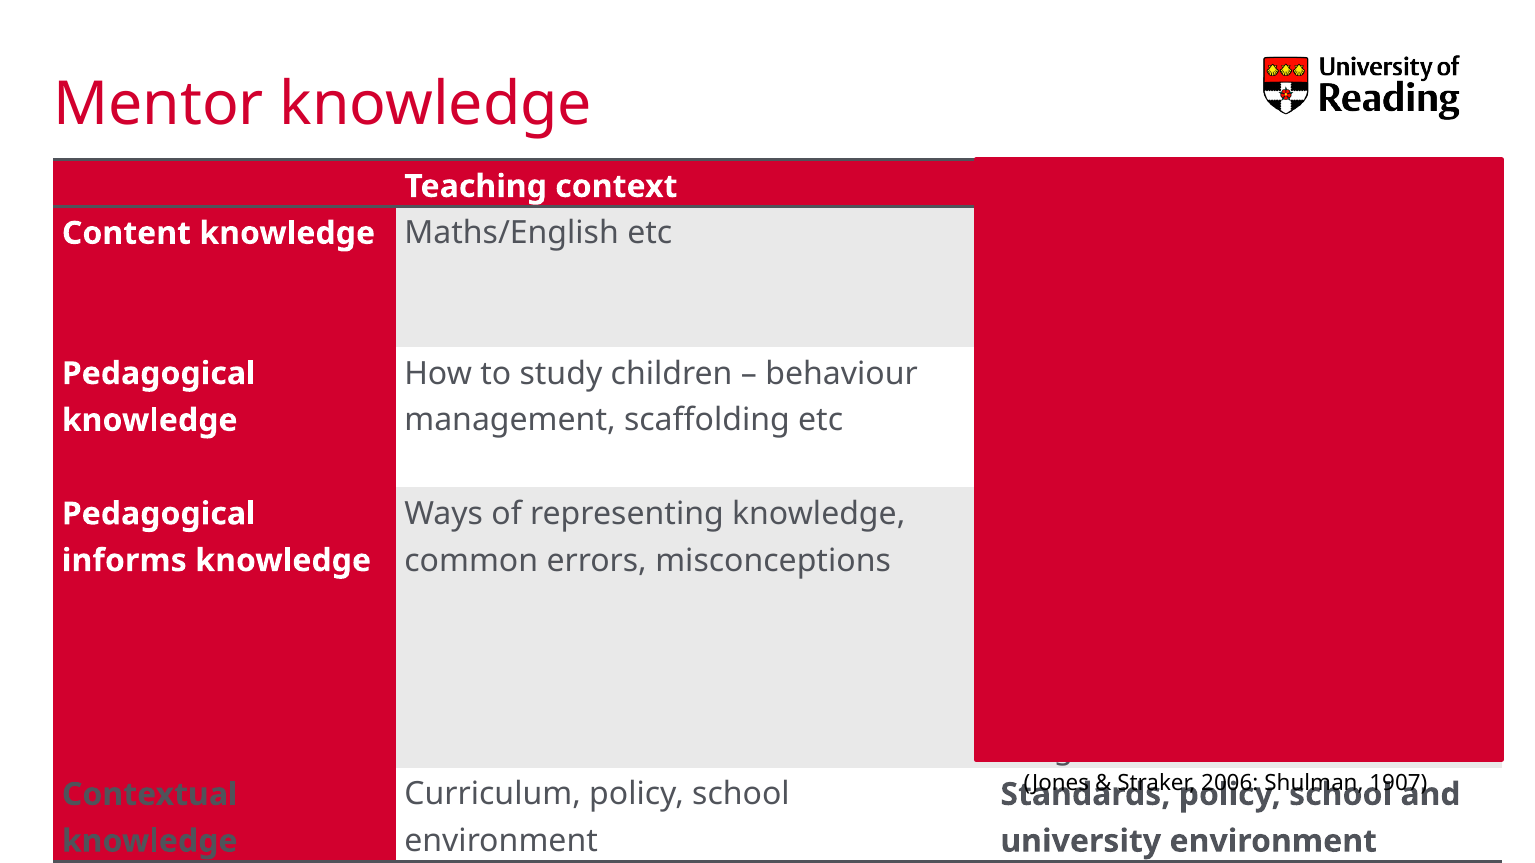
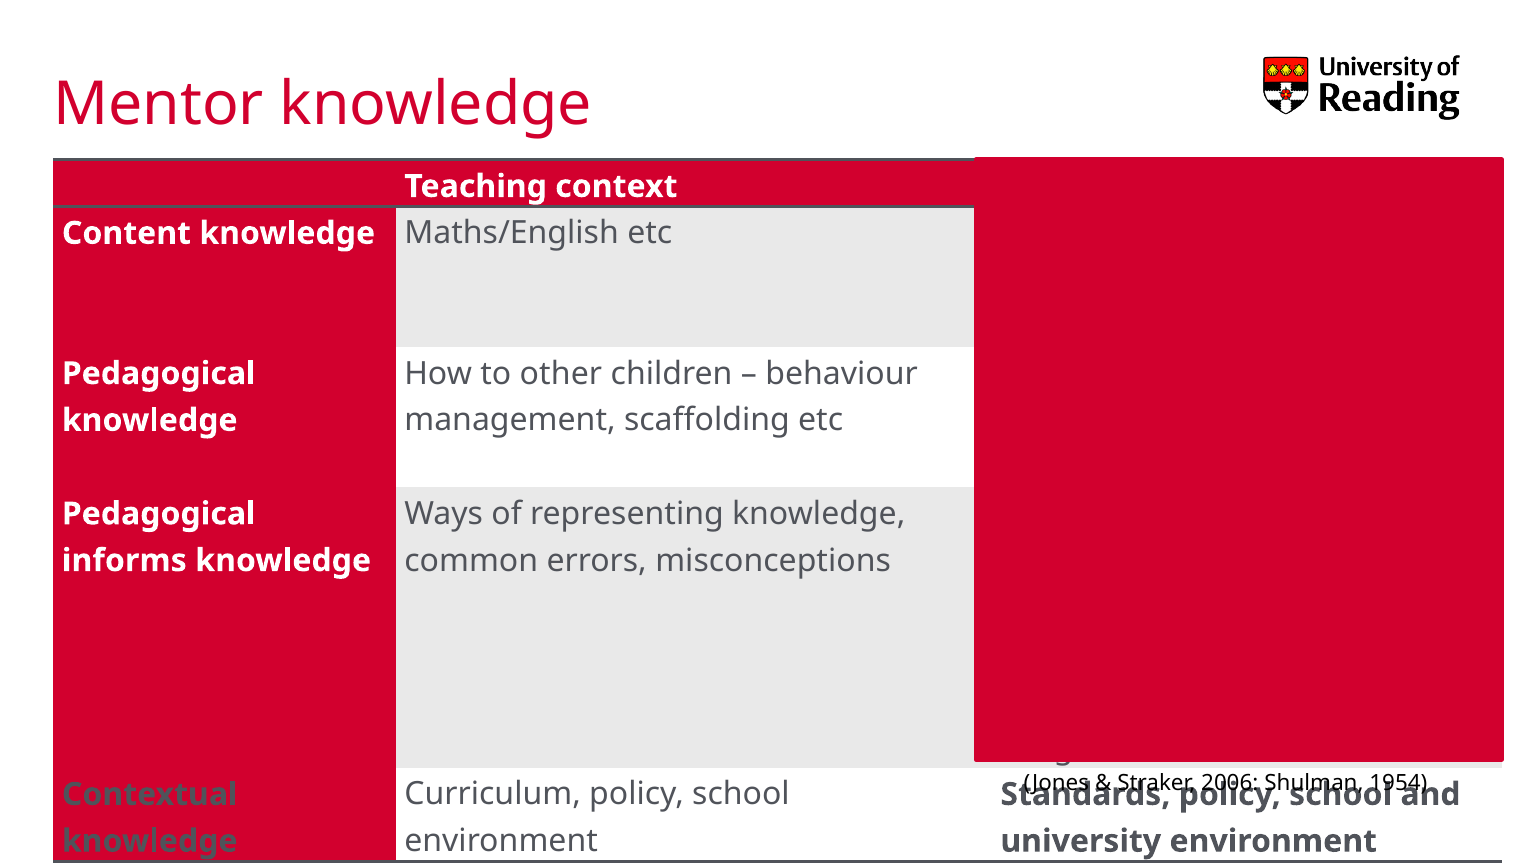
study: study -> other
1907: 1907 -> 1954
